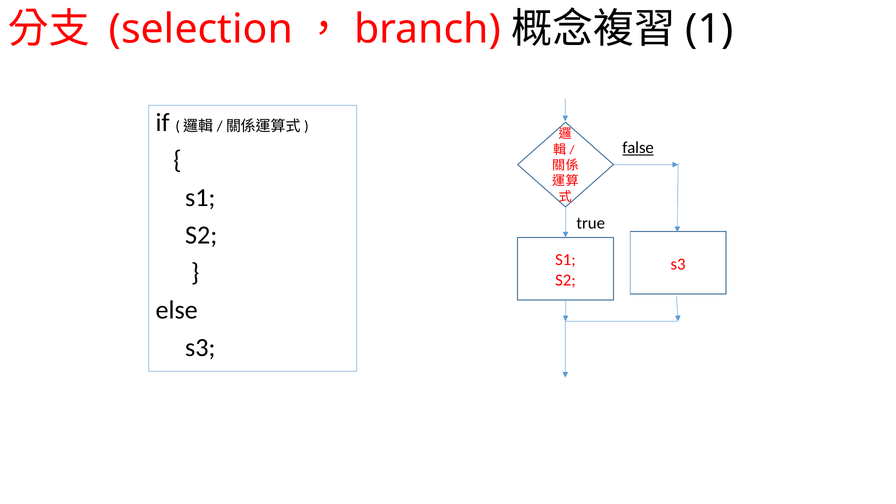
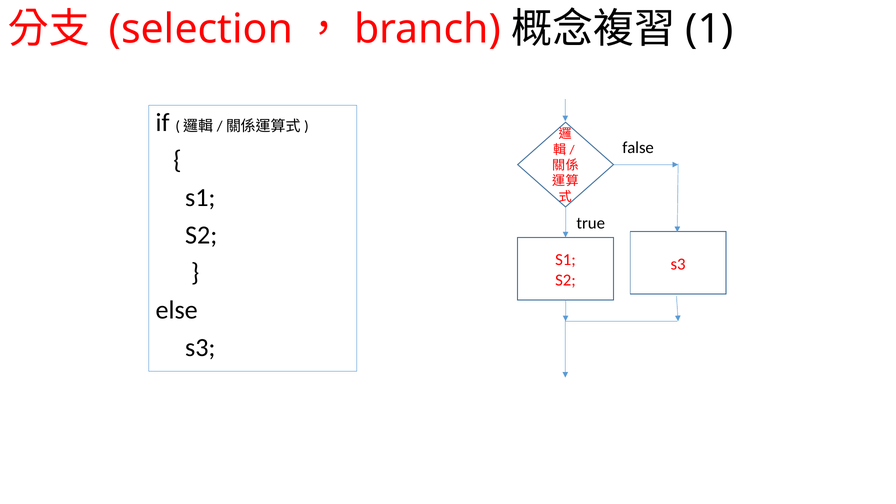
false underline: present -> none
